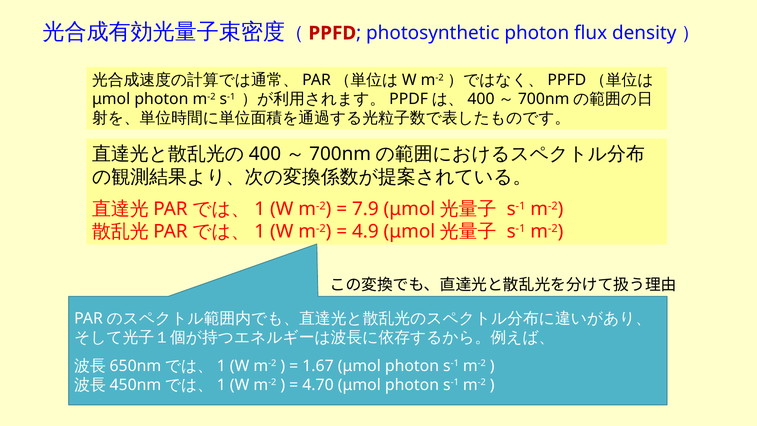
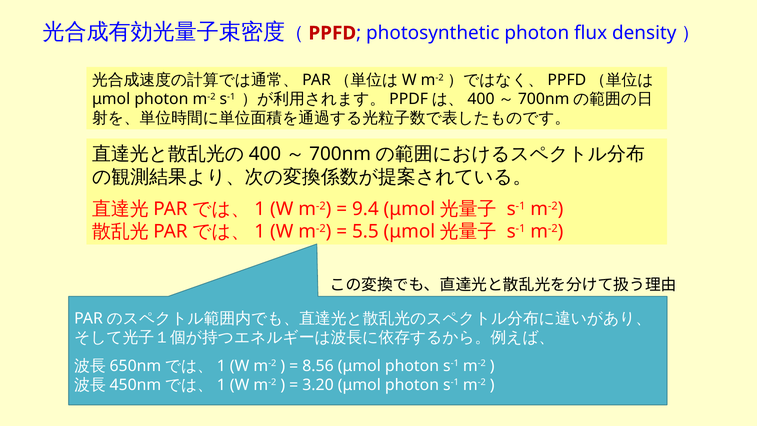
7.9: 7.9 -> 9.4
4.9: 4.9 -> 5.5
1.67: 1.67 -> 8.56
4.70: 4.70 -> 3.20
